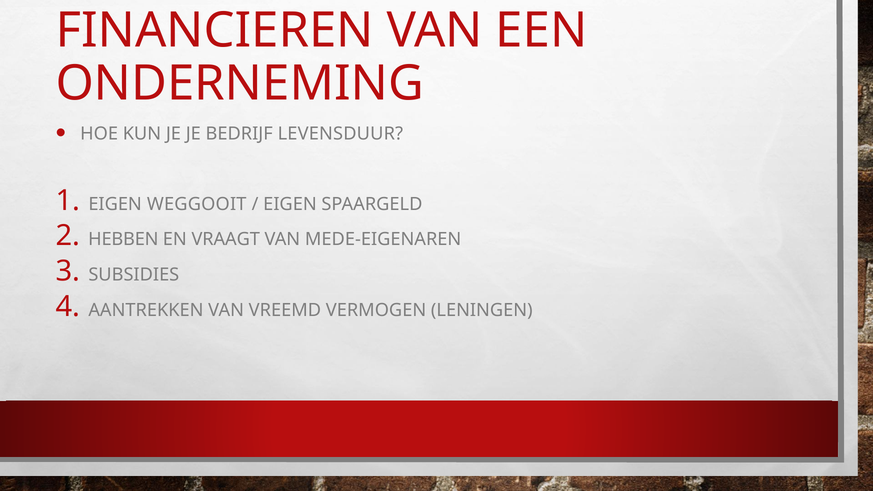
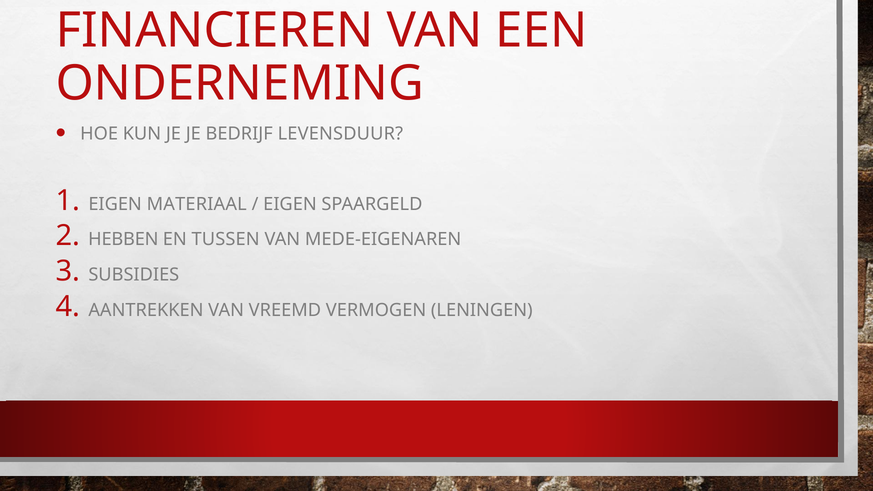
WEGGOOIT: WEGGOOIT -> MATERIAAL
VRAAGT: VRAAGT -> TUSSEN
